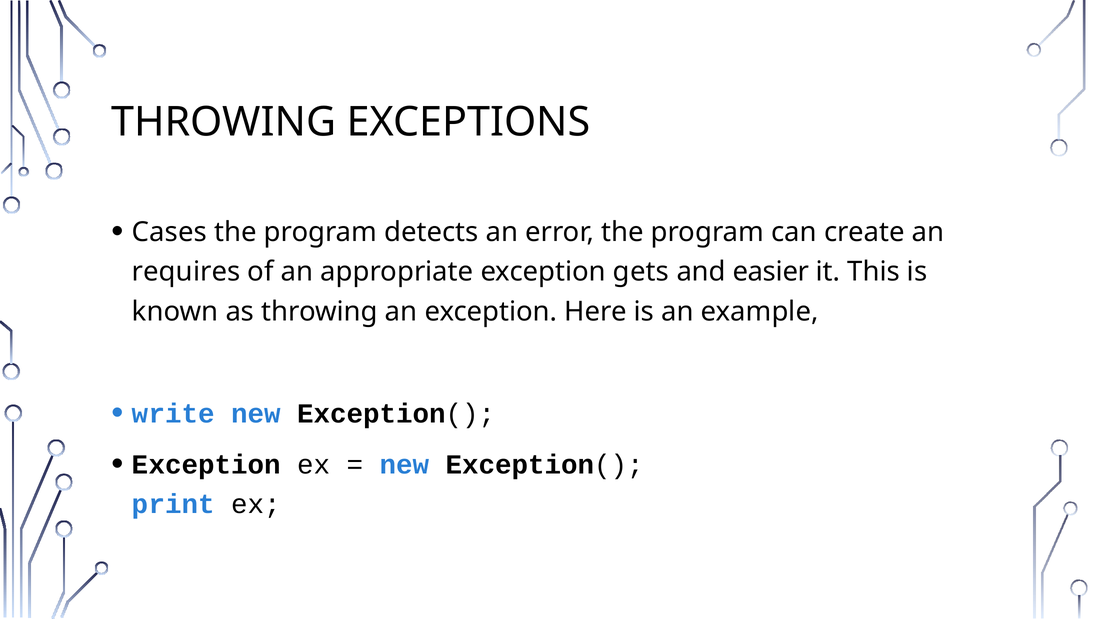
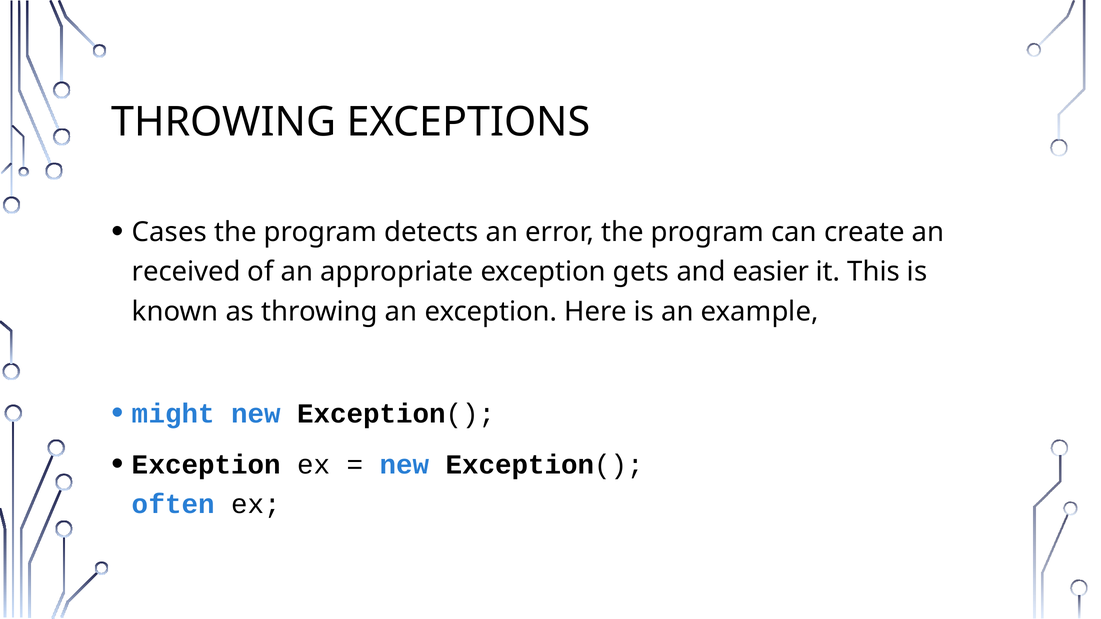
requires: requires -> received
write: write -> might
print: print -> often
